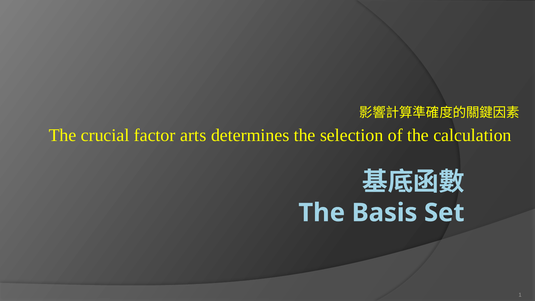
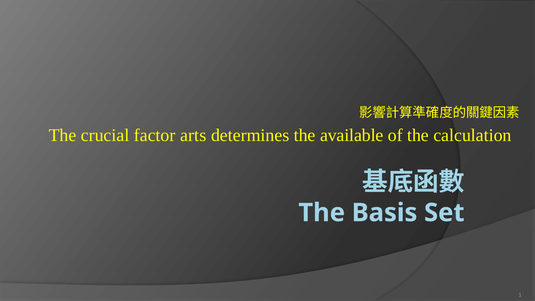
selection: selection -> available
